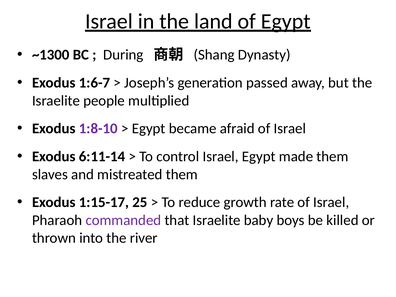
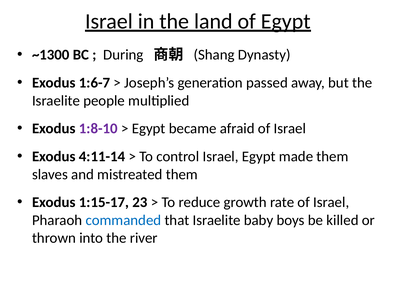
6:11-14: 6:11-14 -> 4:11-14
25: 25 -> 23
commanded colour: purple -> blue
